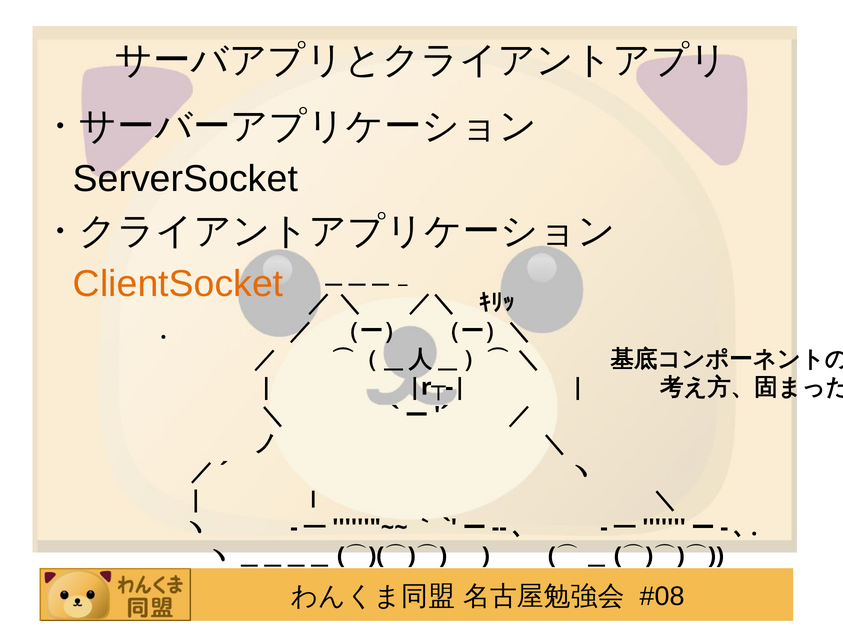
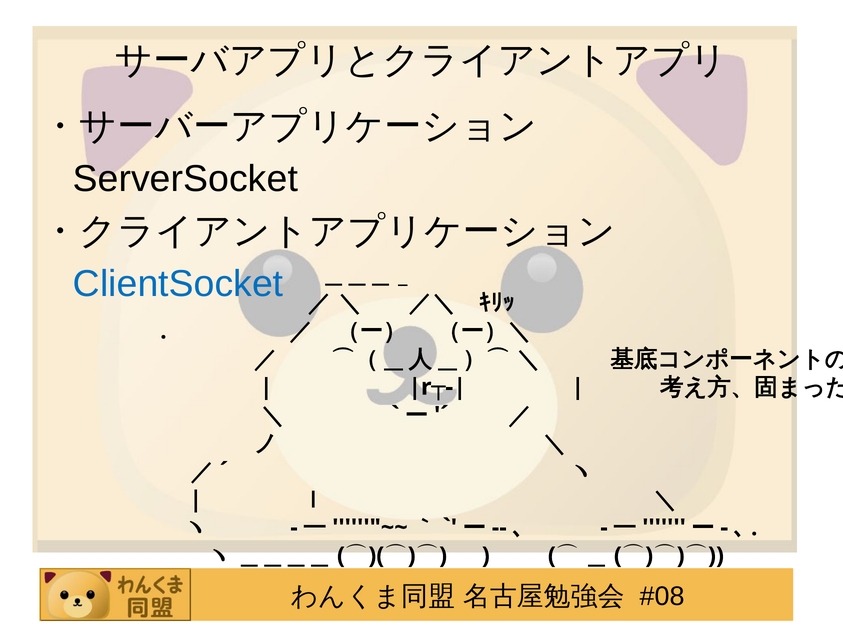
ClientSocket colour: orange -> blue
